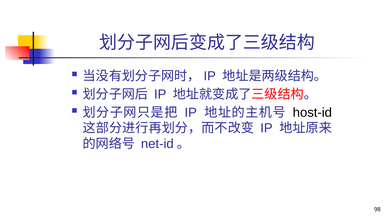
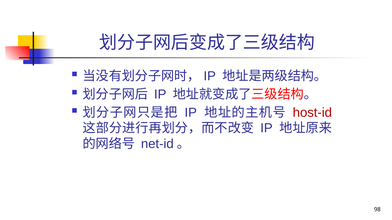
host-id colour: black -> red
